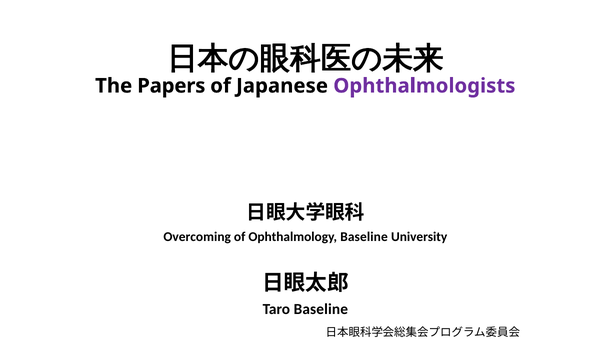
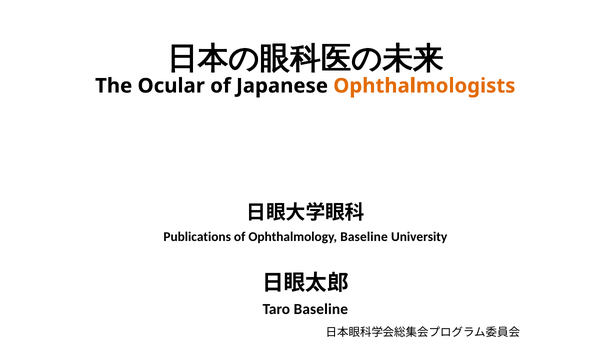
Papers: Papers -> Ocular
Ophthalmologists colour: purple -> orange
Overcoming: Overcoming -> Publications
